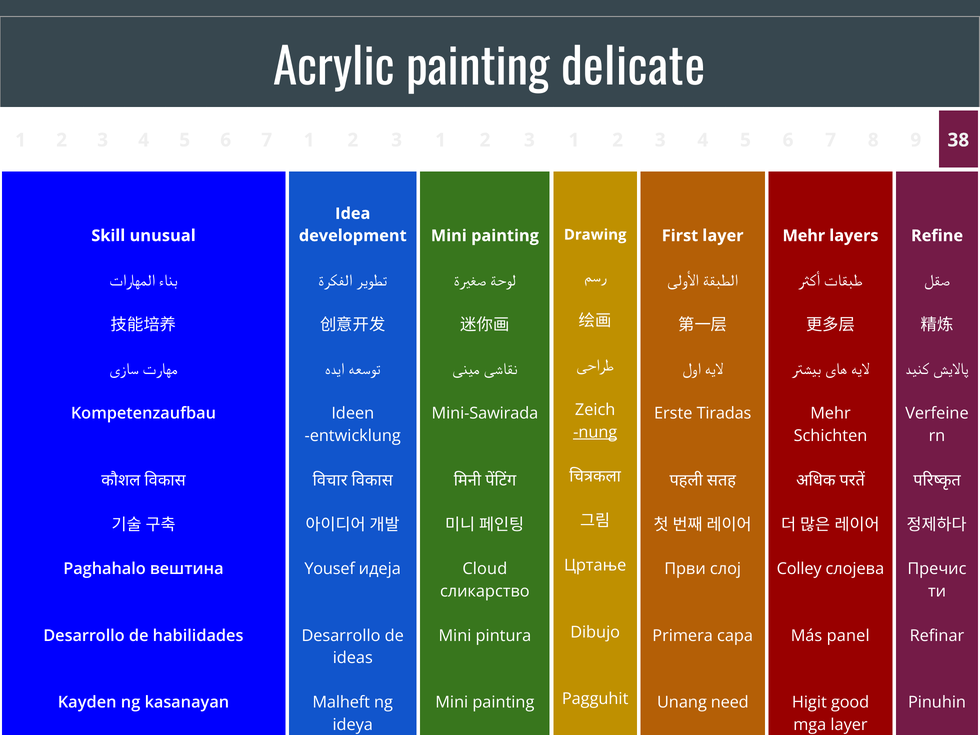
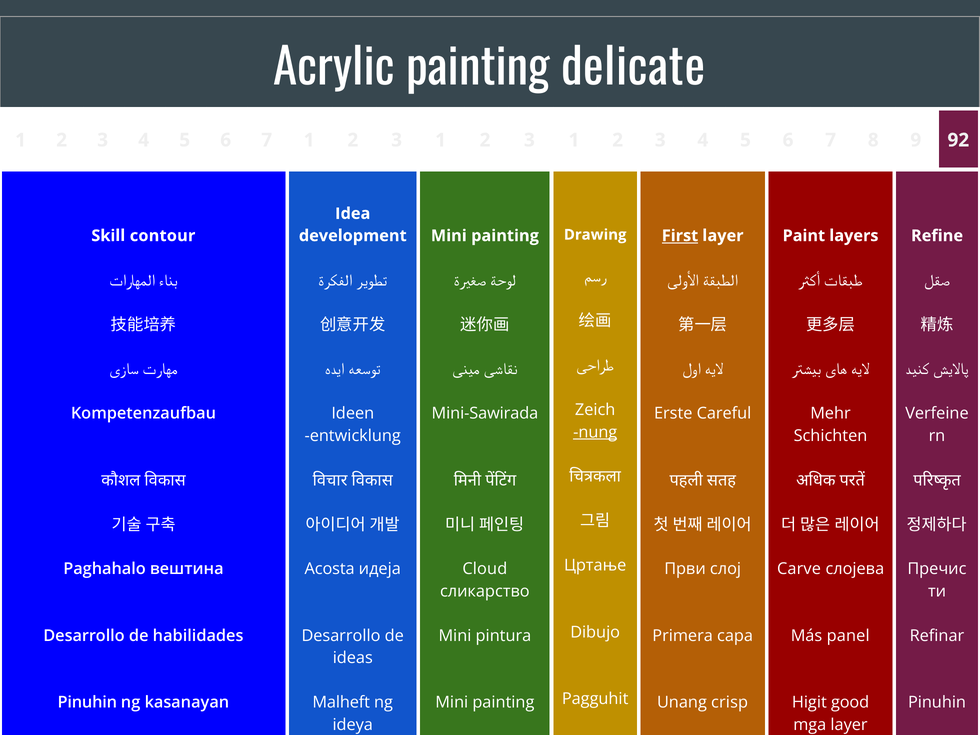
38: 38 -> 92
unusual: unusual -> contour
First underline: none -> present
Mehr at (804, 236): Mehr -> Paint
Tiradas: Tiradas -> Careful
Yousef: Yousef -> Acosta
Colley: Colley -> Carve
Kayden at (87, 702): Kayden -> Pinuhin
need: need -> crisp
